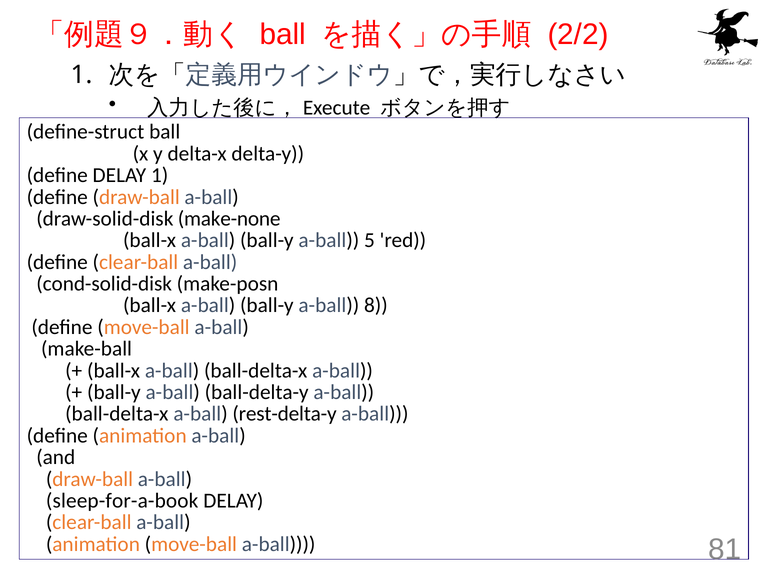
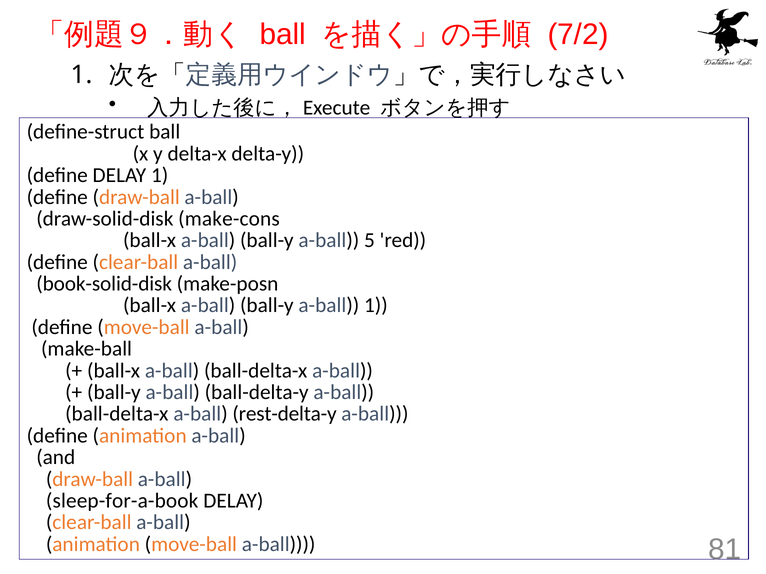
2/2: 2/2 -> 7/2
make-none: make-none -> make-cons
cond-solid-disk: cond-solid-disk -> book-solid-disk
a-ball 8: 8 -> 1
